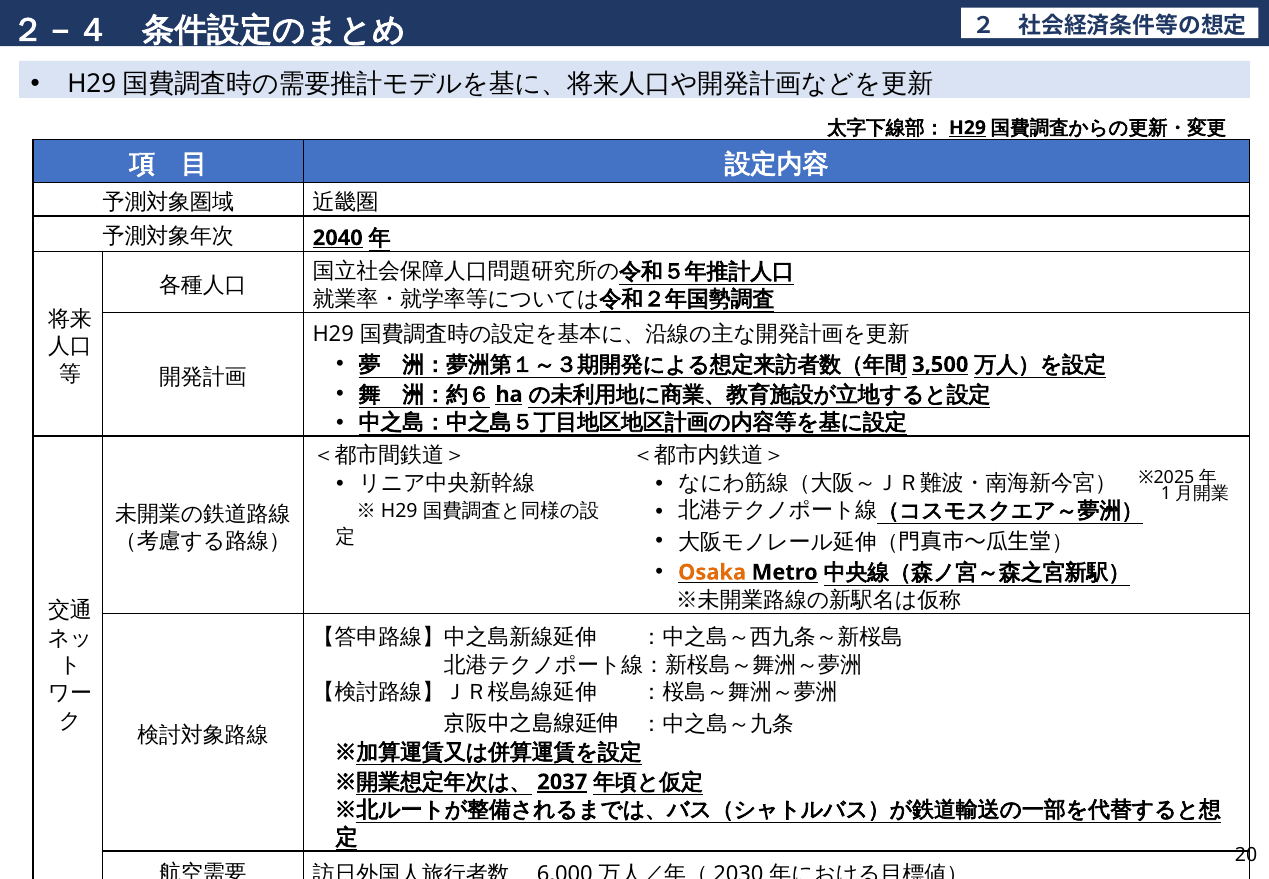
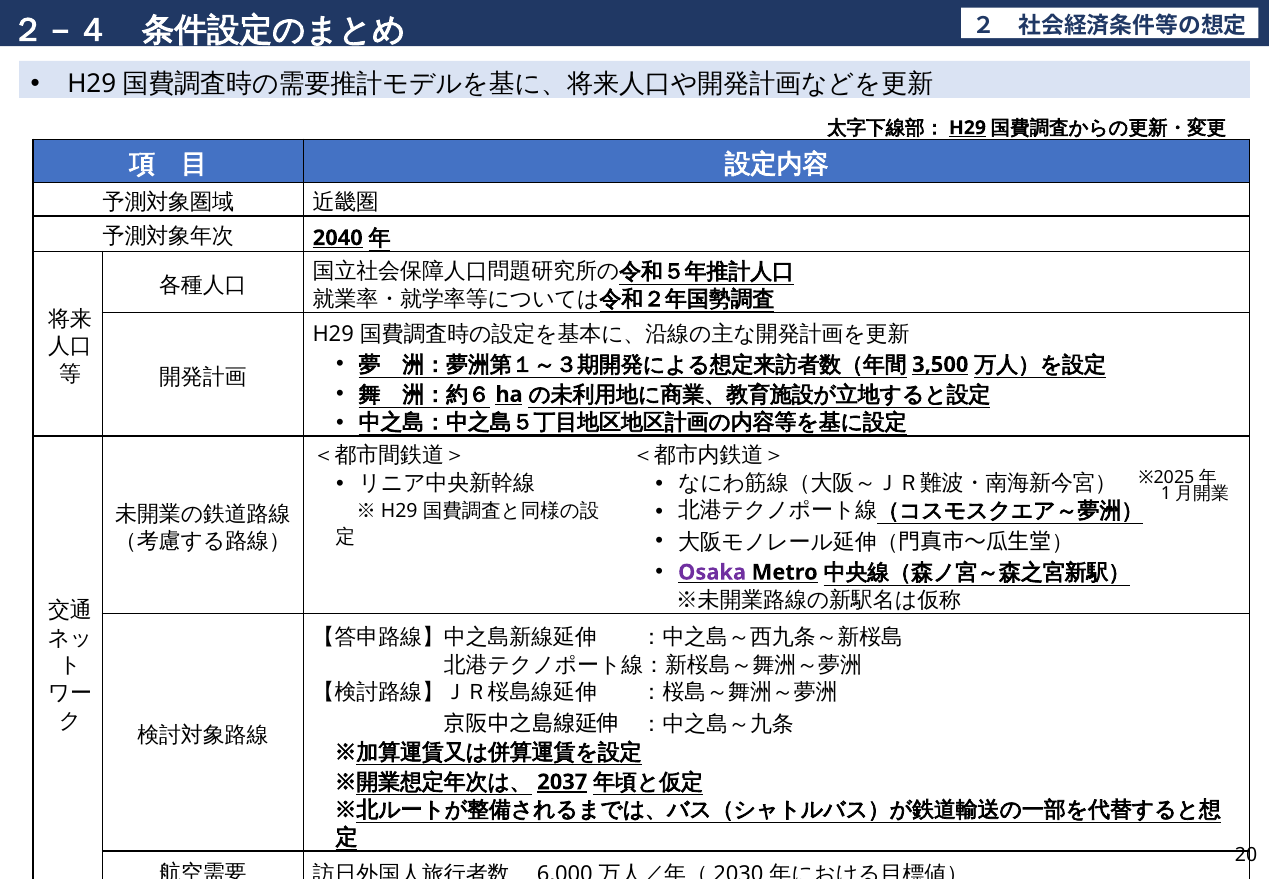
Osaka colour: orange -> purple
